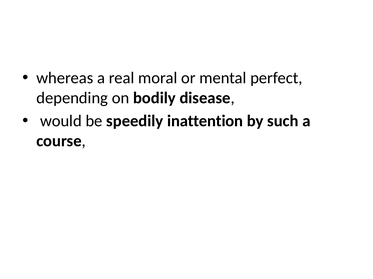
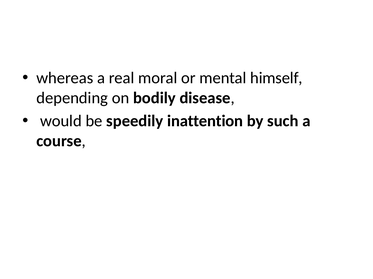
perfect: perfect -> himself
